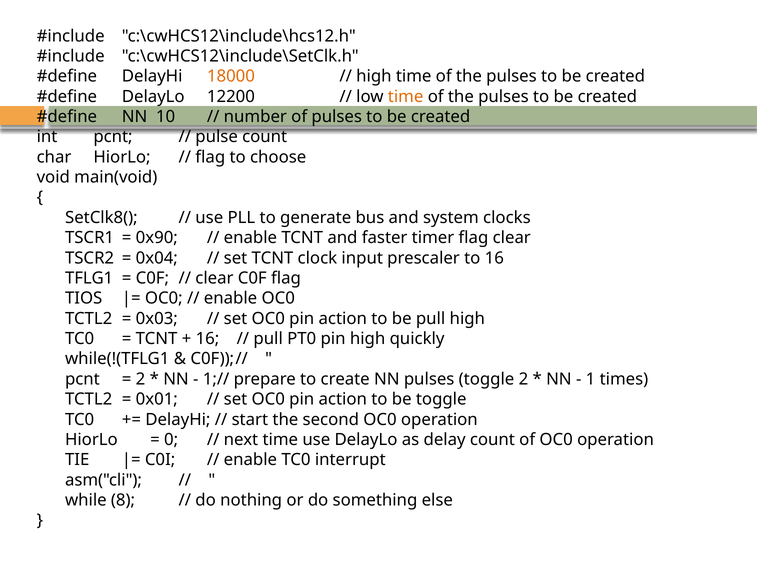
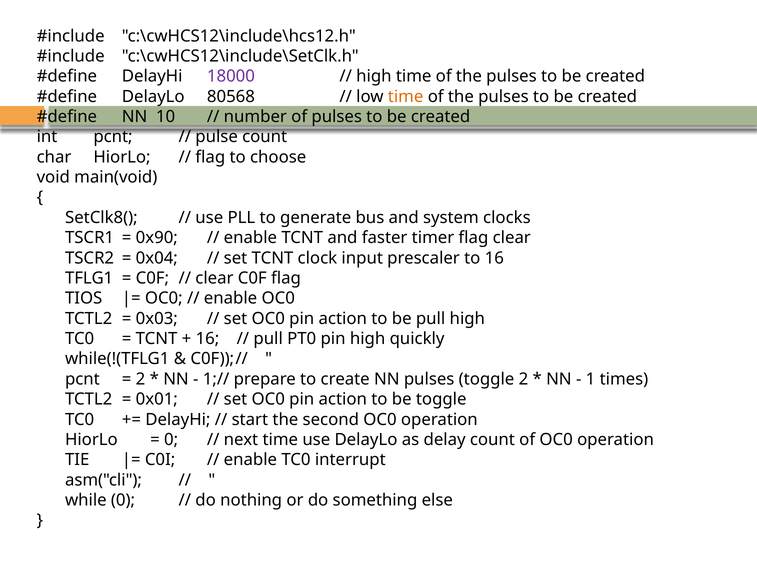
18000 colour: orange -> purple
12200: 12200 -> 80568
while 8: 8 -> 0
